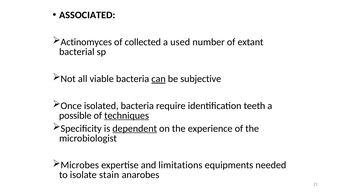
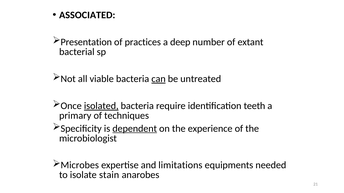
Actinomyces: Actinomyces -> Presentation
collected: collected -> practices
used: used -> deep
subjective: subjective -> untreated
isolated underline: none -> present
possible: possible -> primary
techniques underline: present -> none
